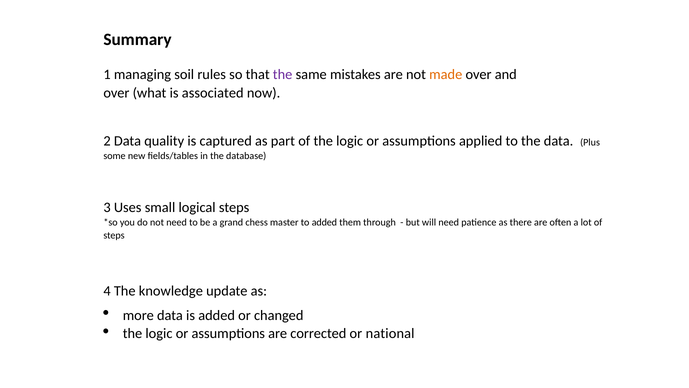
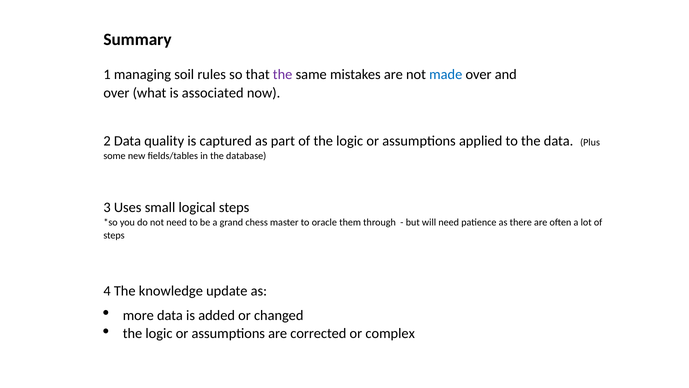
made colour: orange -> blue
to added: added -> oracle
national: national -> complex
